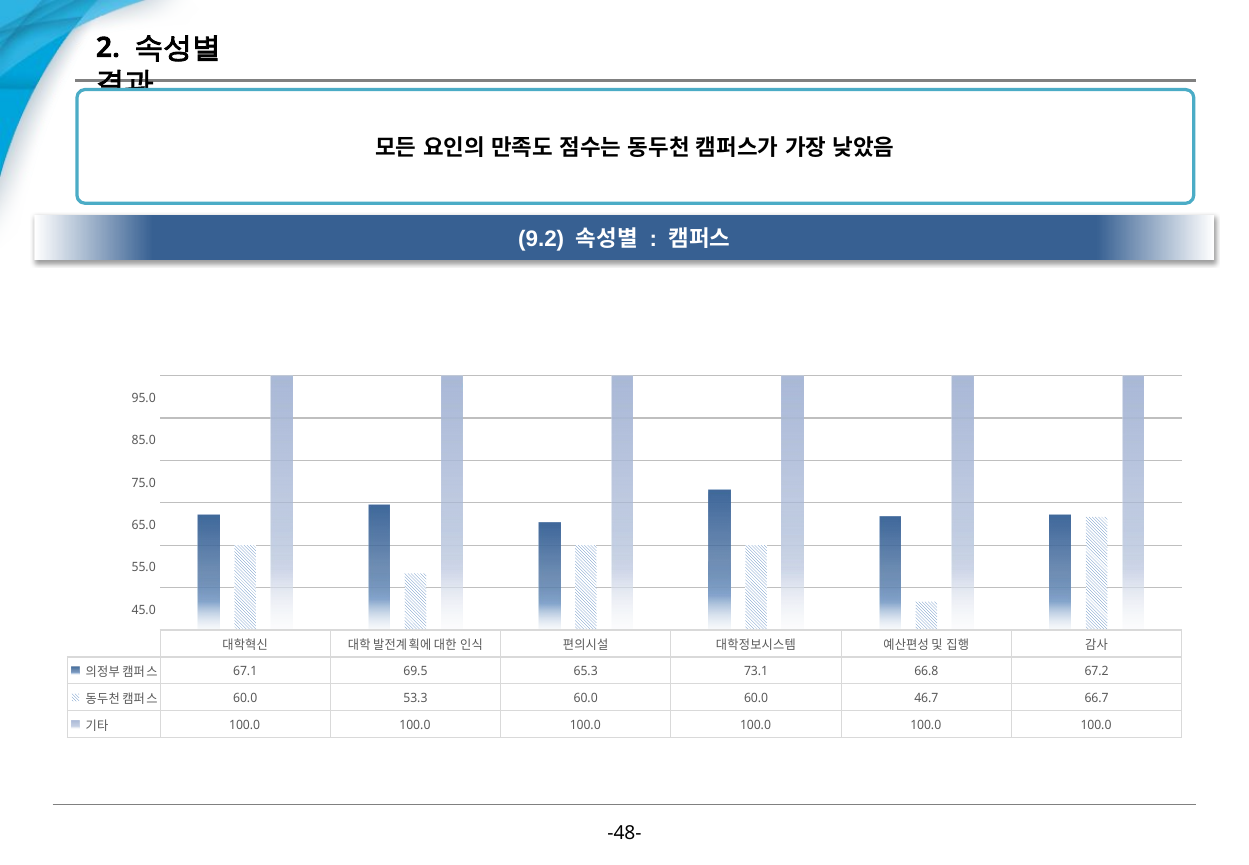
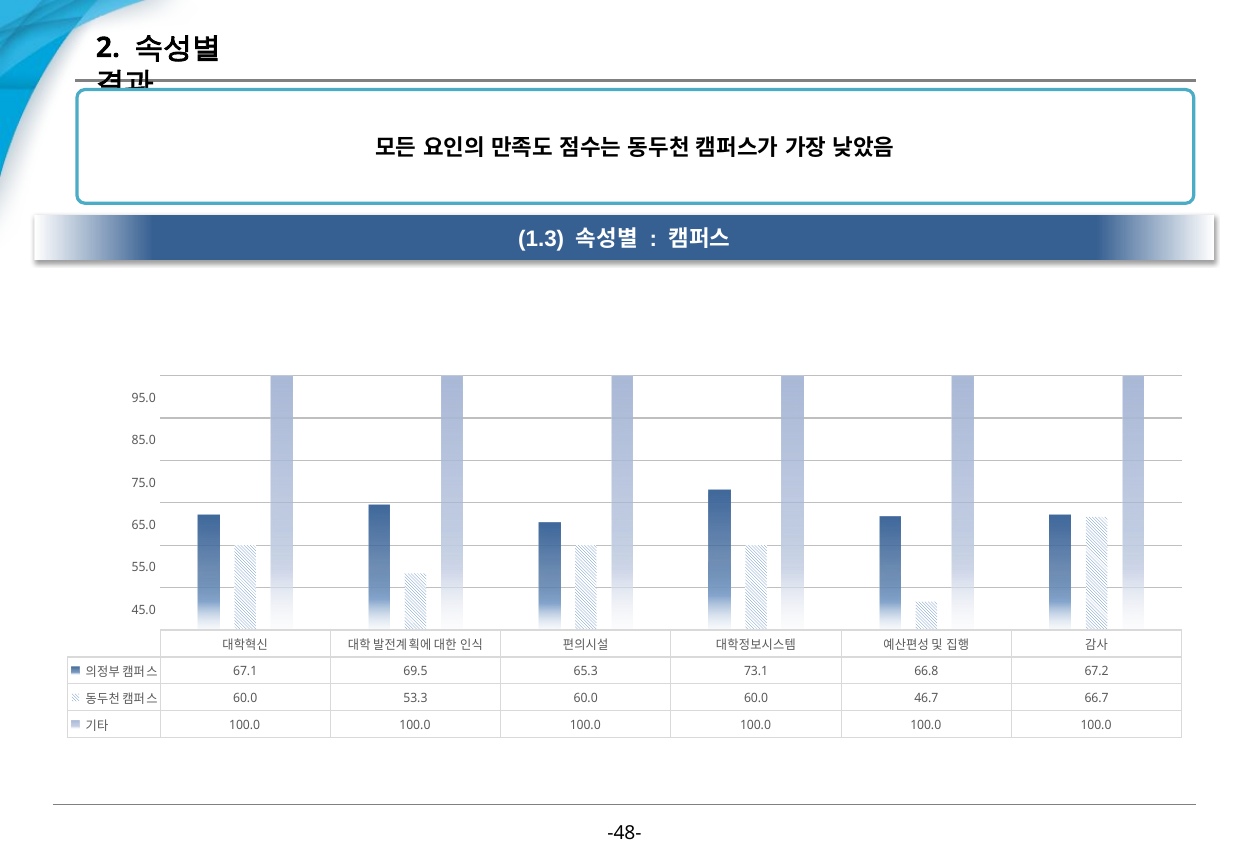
9.2: 9.2 -> 1.3
